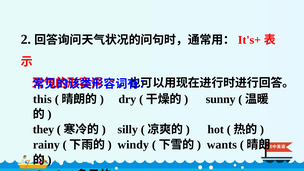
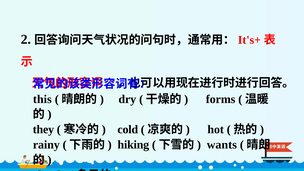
sunny: sunny -> forms
silly: silly -> cold
windy: windy -> hiking
